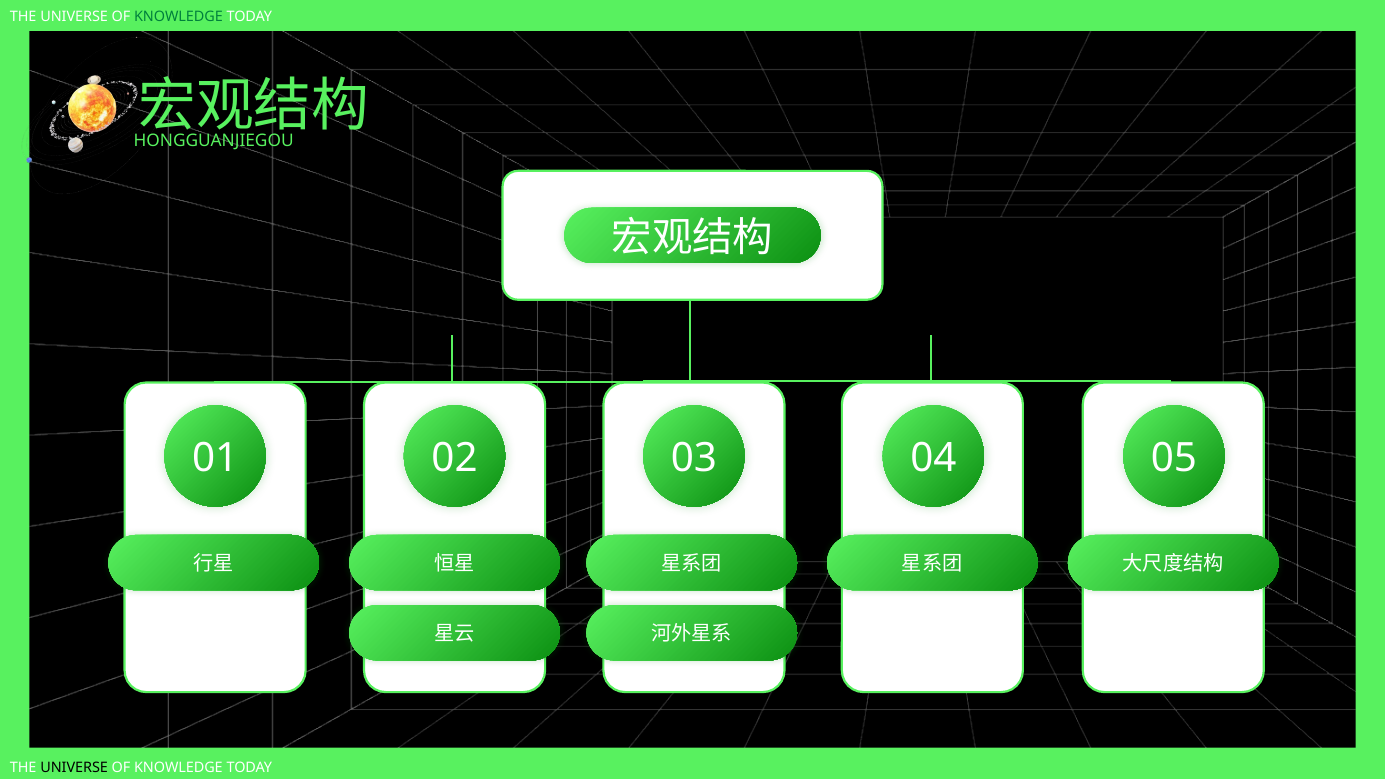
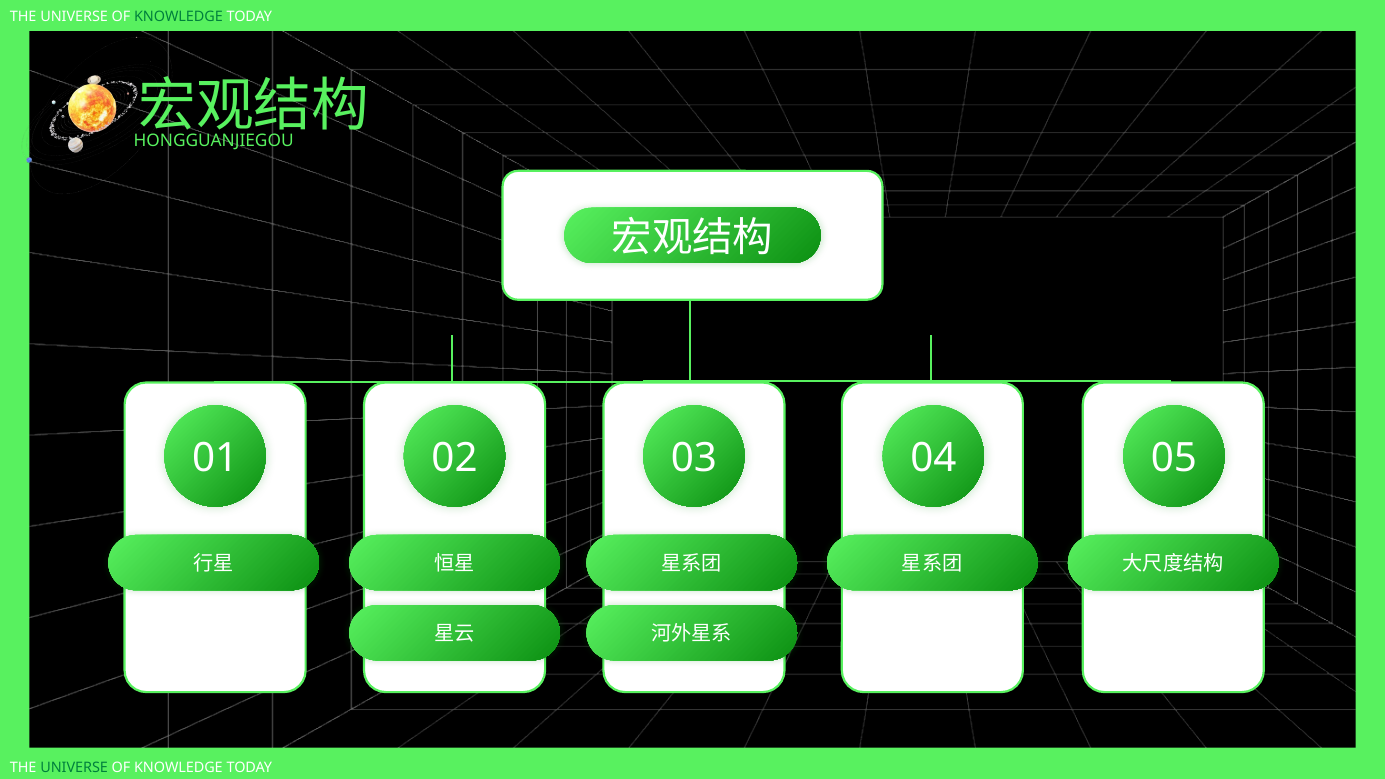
UNIVERSE at (74, 767) colour: black -> green
